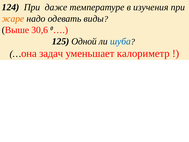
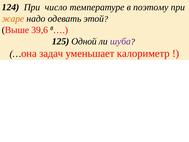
даже: даже -> число
изучения: изучения -> поэтому
виды: виды -> этой
30,6: 30,6 -> 39,6
шуба colour: blue -> purple
